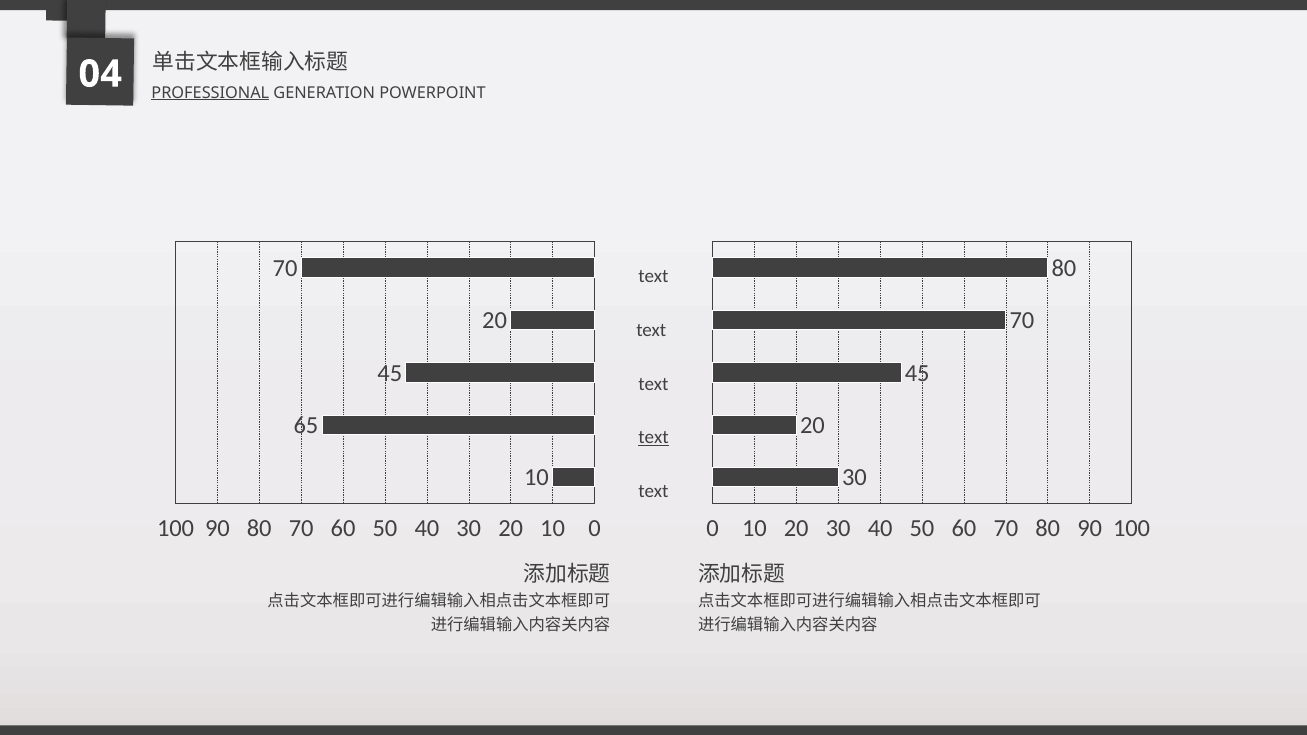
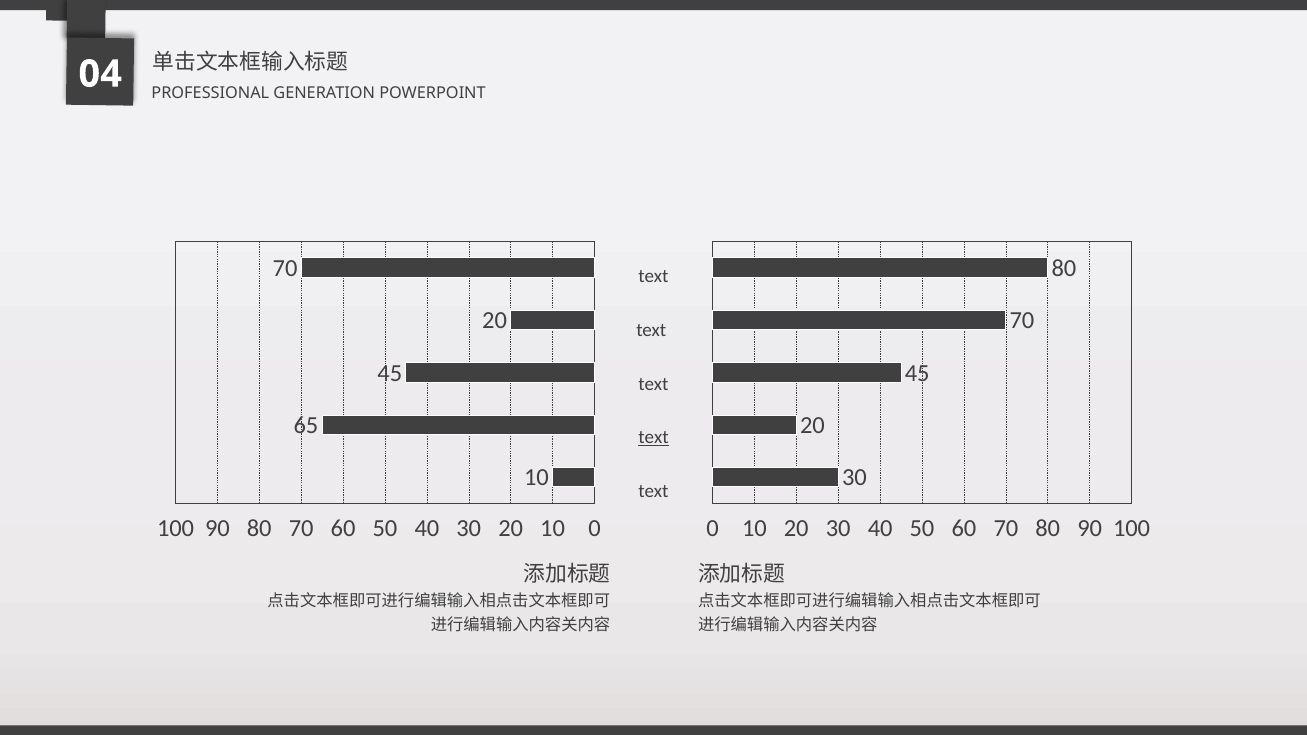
PROFESSIONAL underline: present -> none
